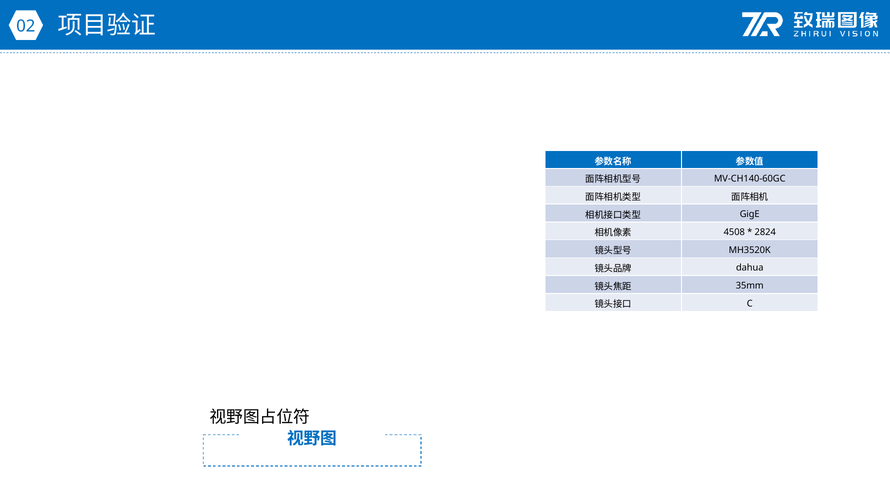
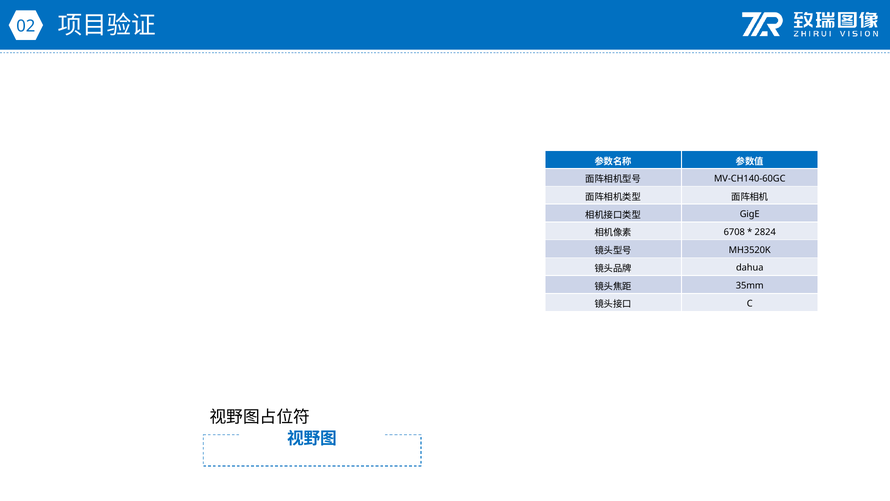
4508: 4508 -> 6708
